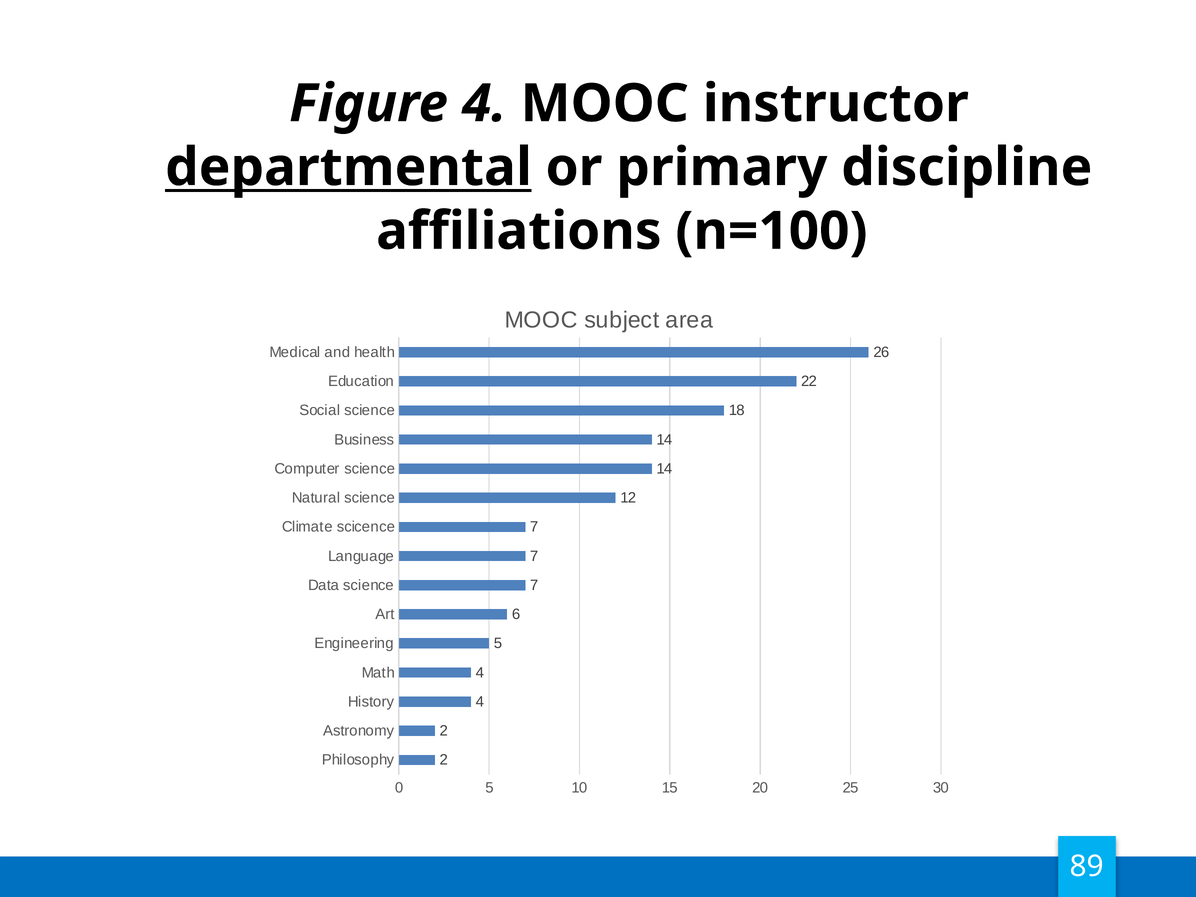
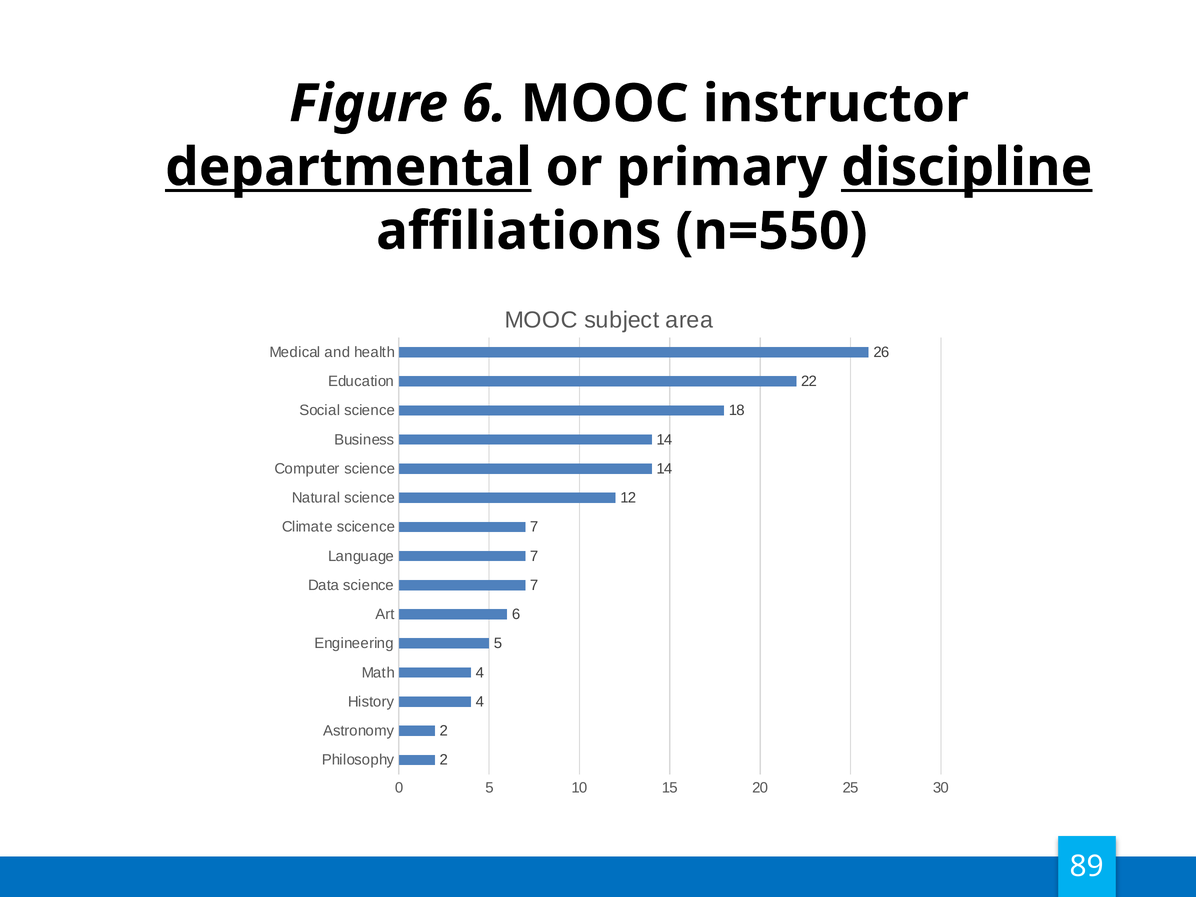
Figure 4: 4 -> 6
discipline underline: none -> present
n=100: n=100 -> n=550
